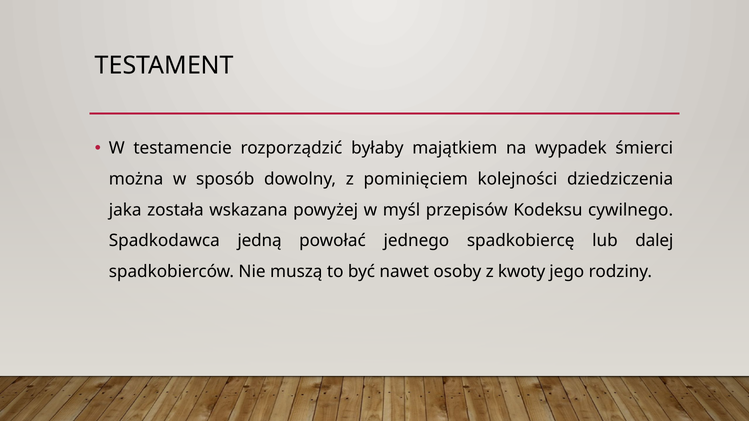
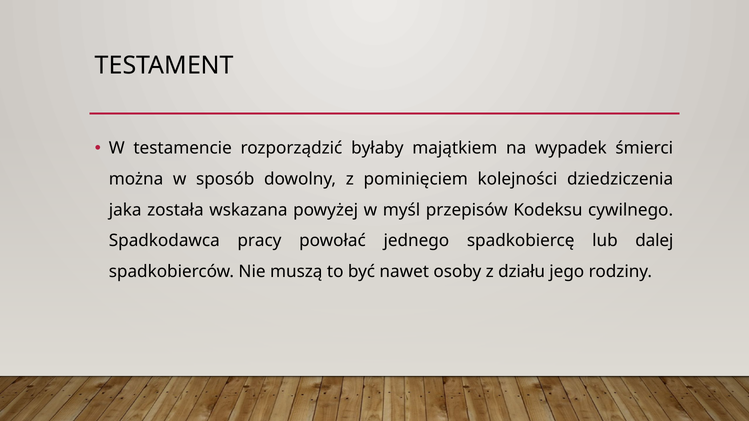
jedną: jedną -> pracy
kwoty: kwoty -> działu
